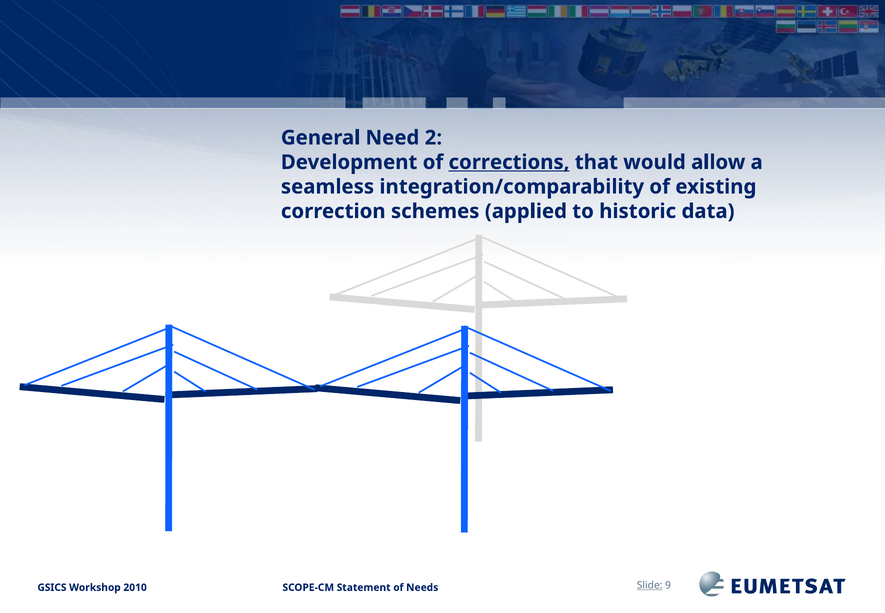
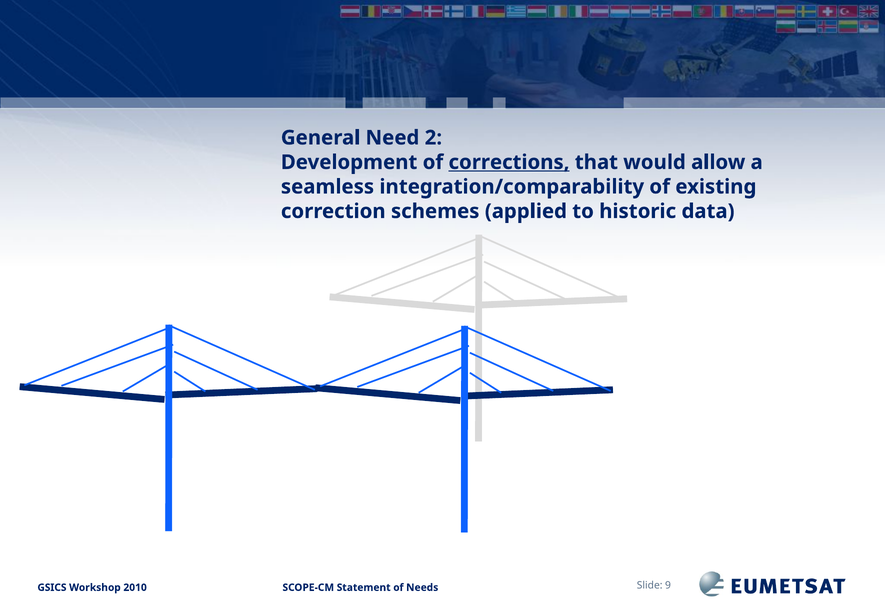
Slide underline: present -> none
